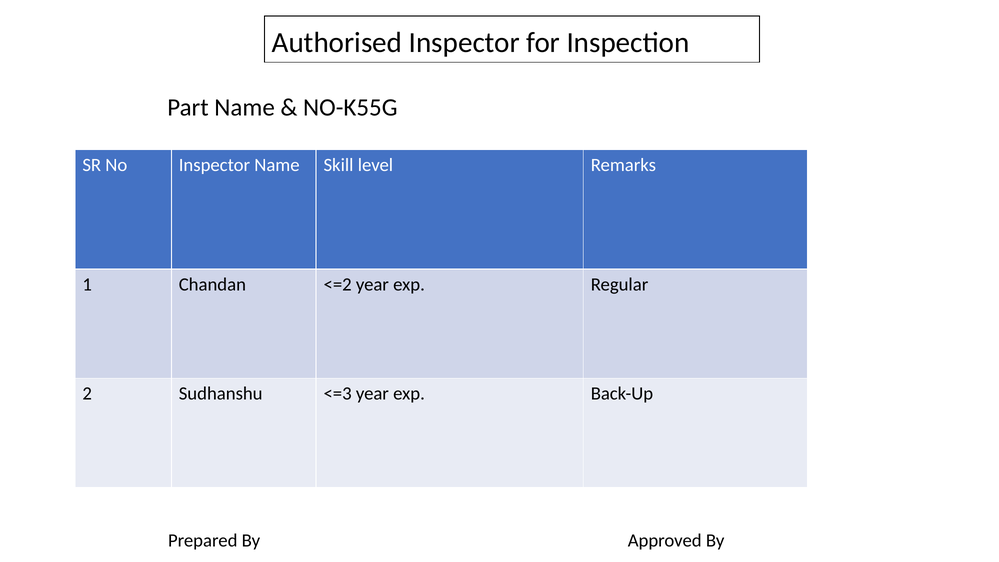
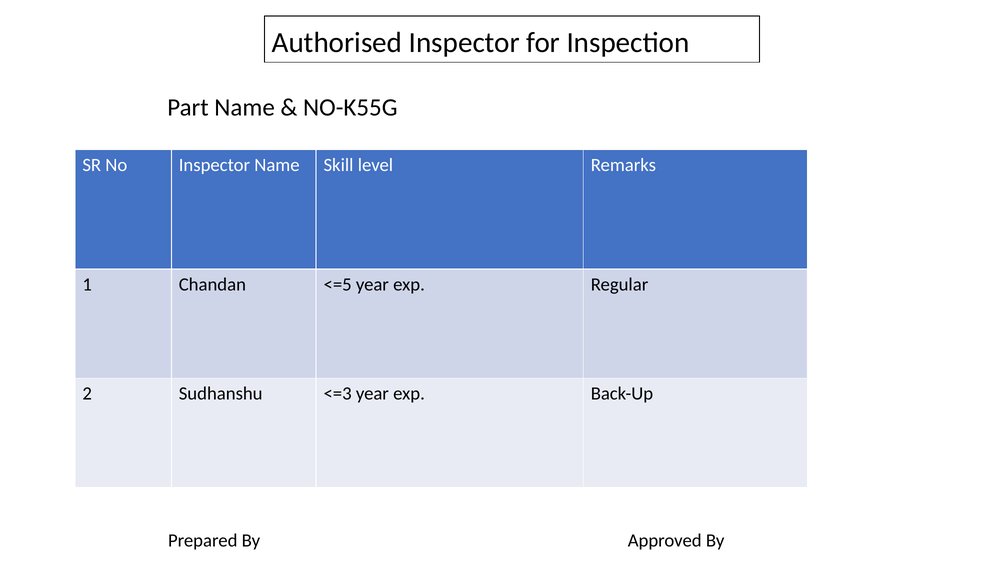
<=2: <=2 -> <=5
